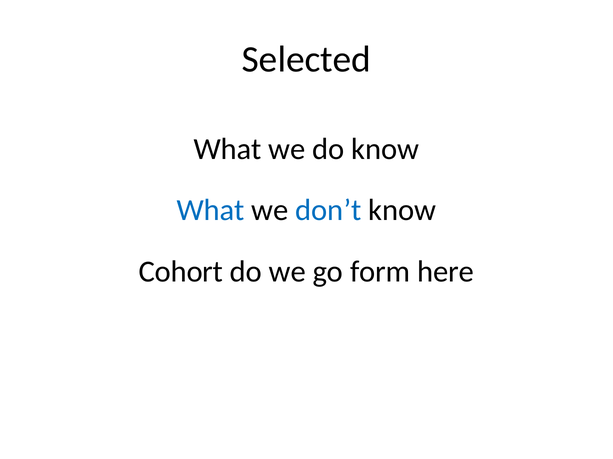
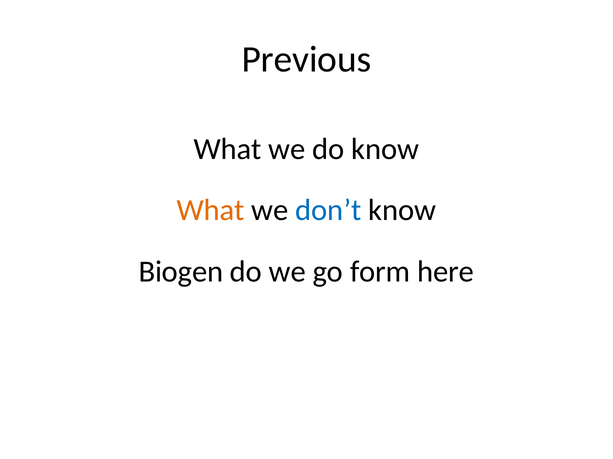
Selected: Selected -> Previous
What at (211, 211) colour: blue -> orange
Cohort: Cohort -> Biogen
